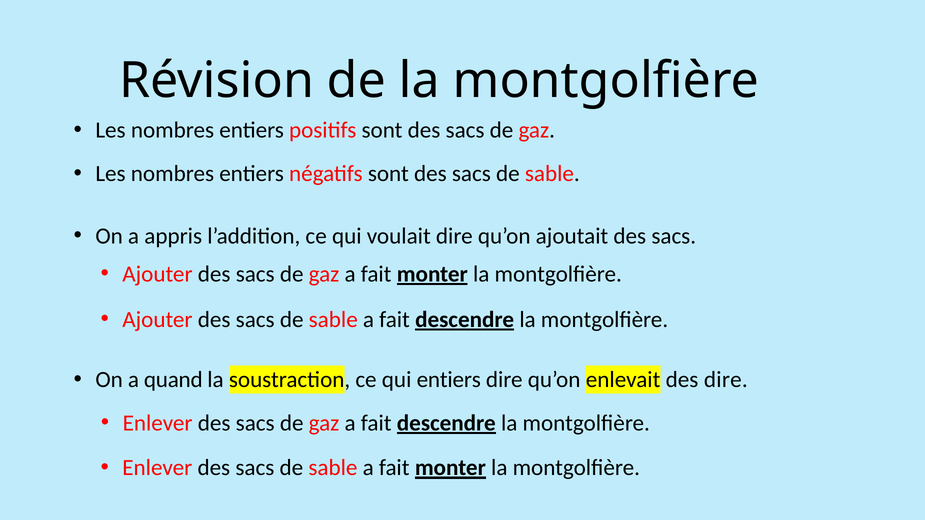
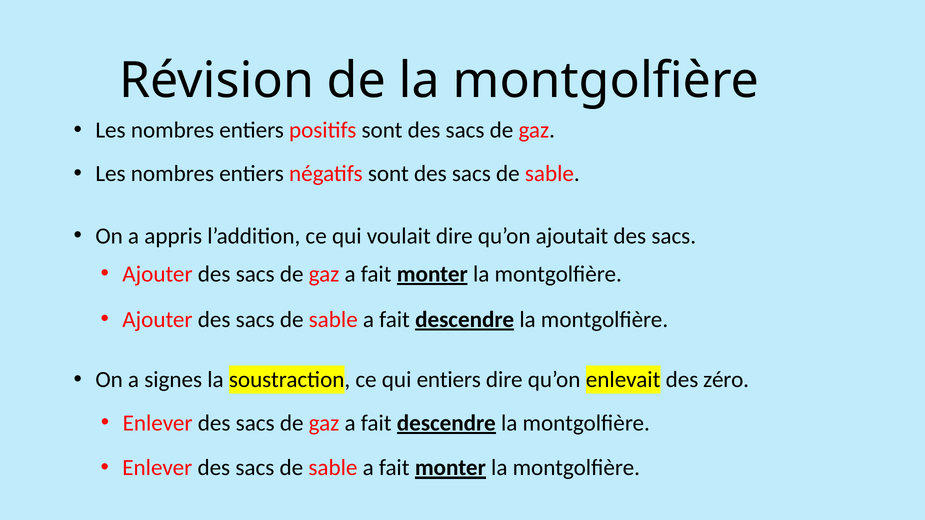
quand: quand -> signes
des dire: dire -> zéro
